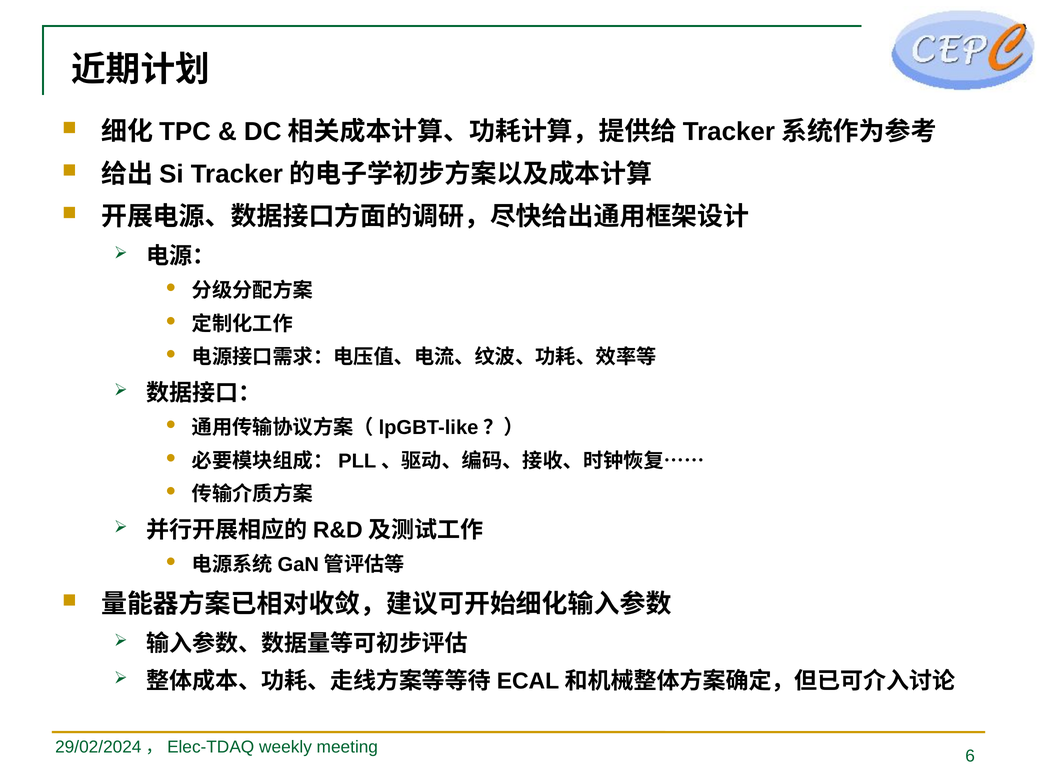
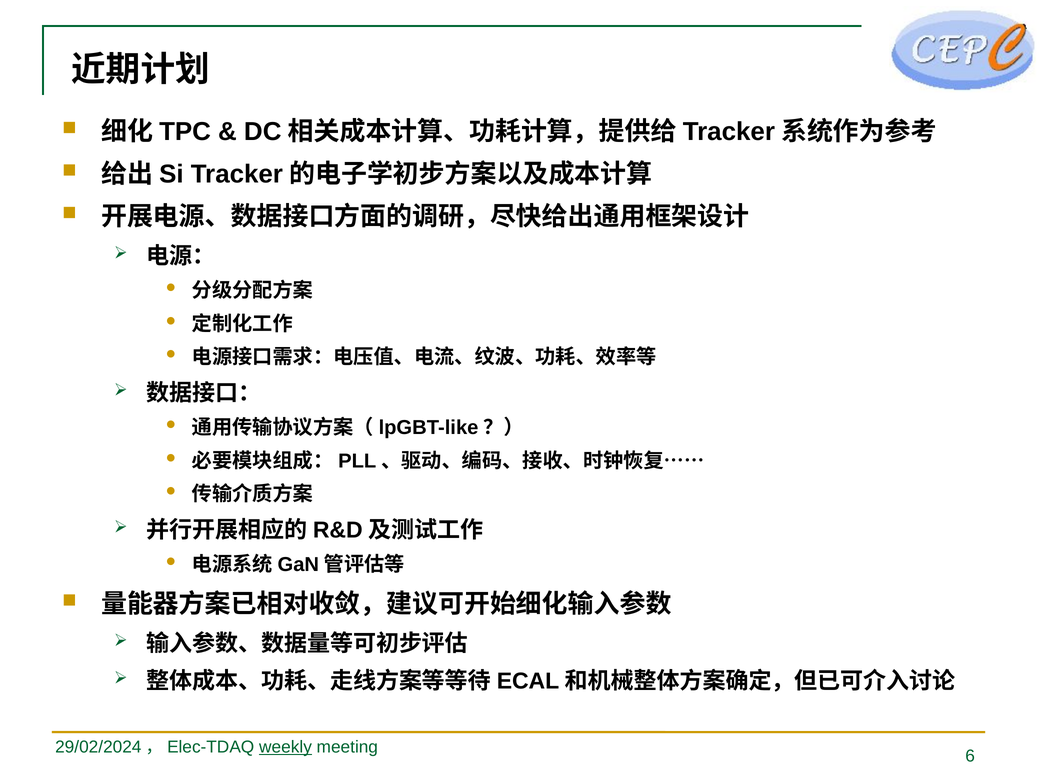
weekly underline: none -> present
